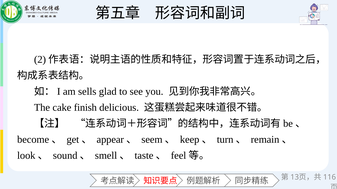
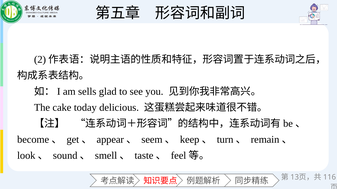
finish: finish -> today
